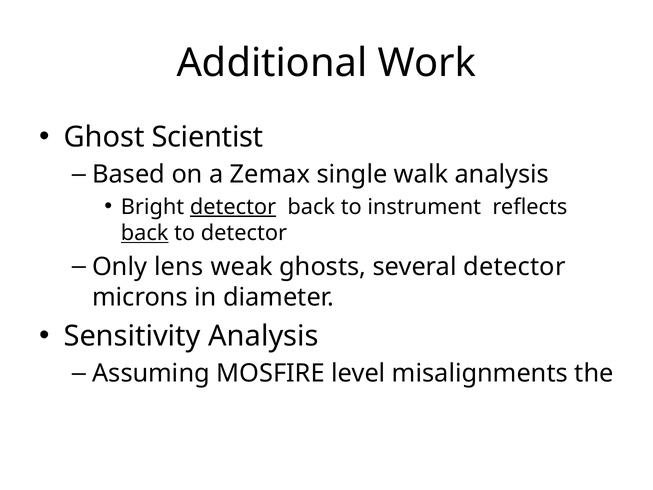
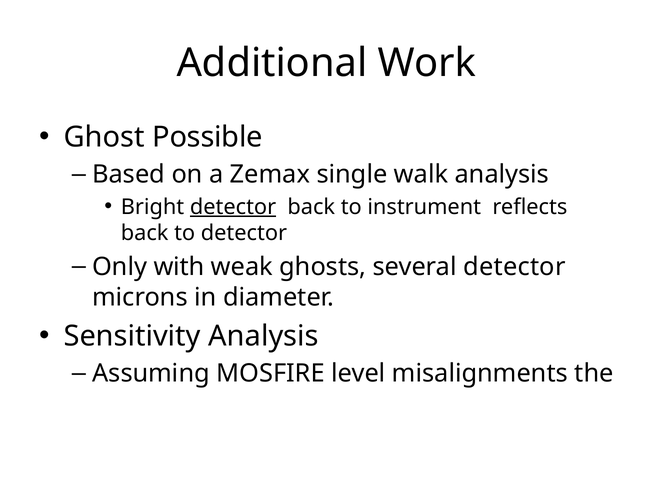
Scientist: Scientist -> Possible
back at (145, 233) underline: present -> none
lens: lens -> with
